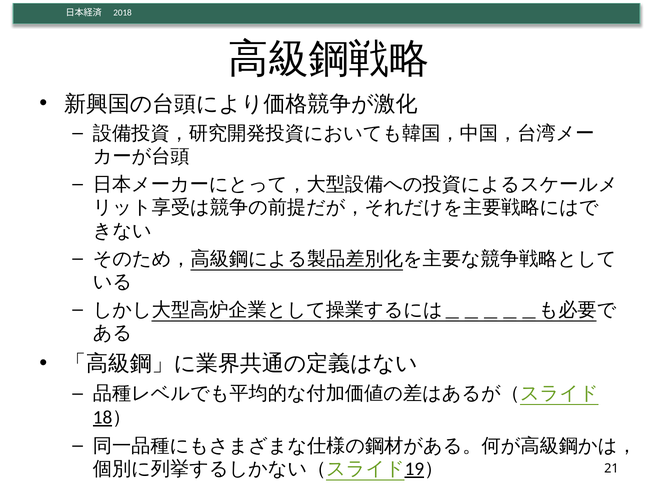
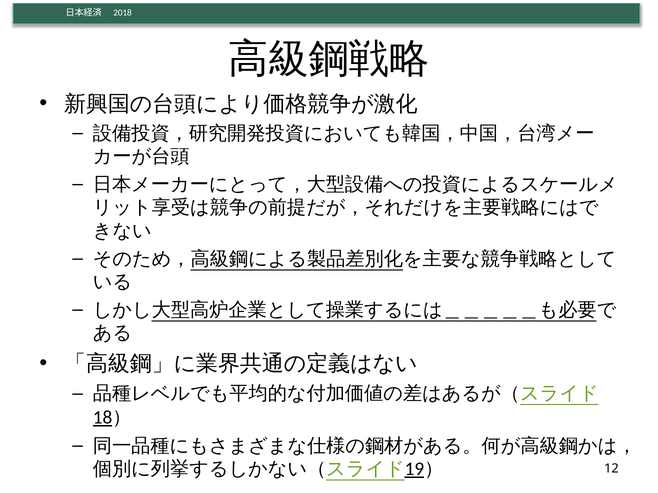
21: 21 -> 12
